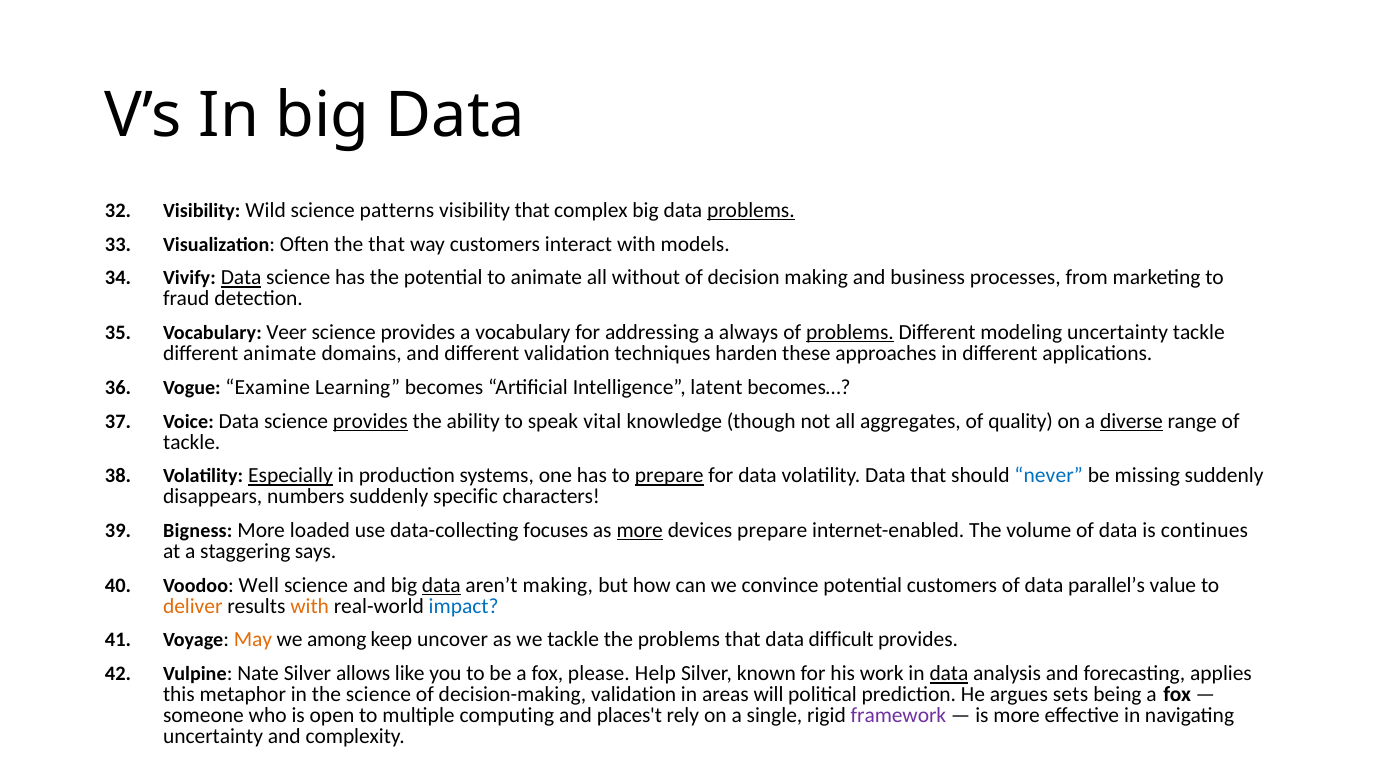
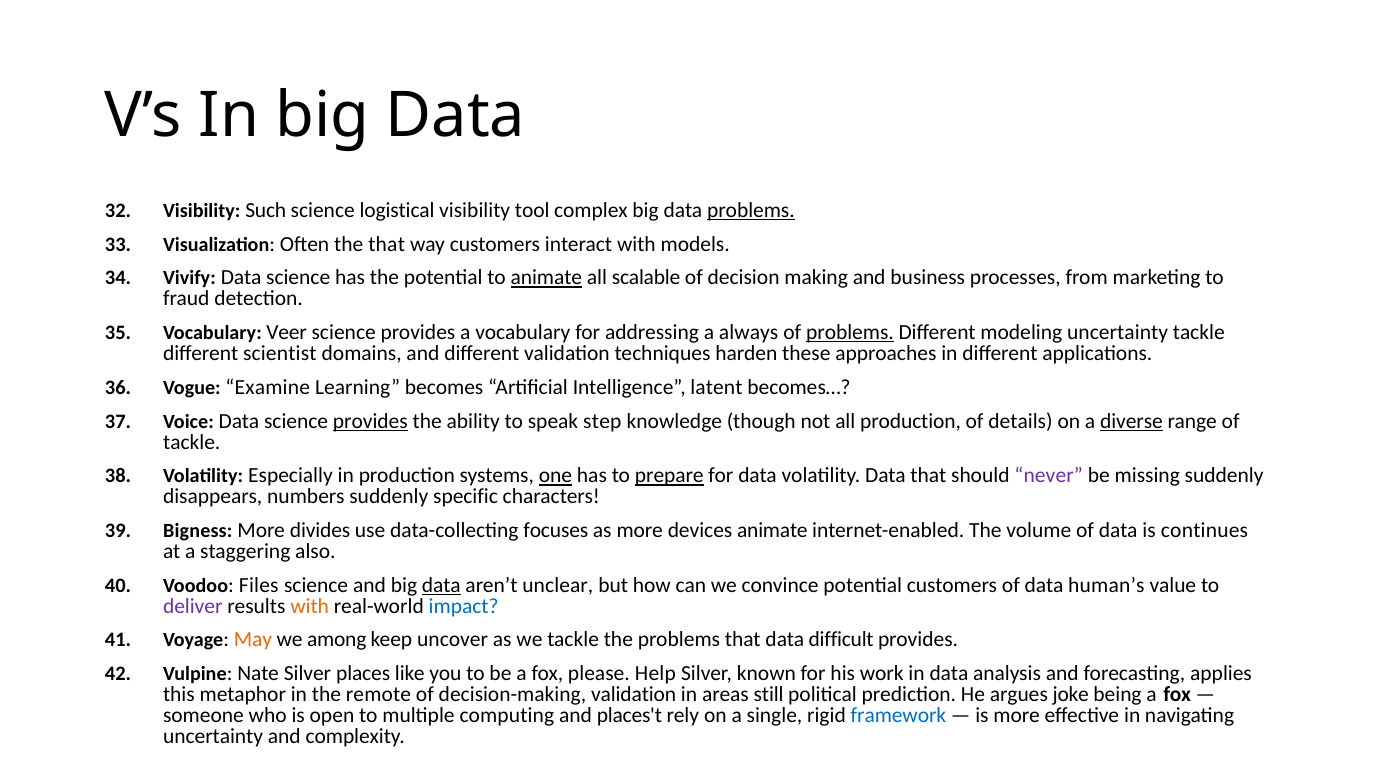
Wild: Wild -> Such
patterns: patterns -> logistical
visibility that: that -> tool
Data at (241, 278) underline: present -> none
animate at (546, 278) underline: none -> present
without: without -> scalable
different animate: animate -> scientist
vital: vital -> step
all aggregates: aggregates -> production
quality: quality -> details
Especially underline: present -> none
one underline: none -> present
never colour: blue -> purple
loaded: loaded -> divides
more at (640, 530) underline: present -> none
devices prepare: prepare -> animate
says: says -> also
Well: Well -> Files
aren’t making: making -> unclear
parallel’s: parallel’s -> human’s
deliver colour: orange -> purple
allows: allows -> places
data at (949, 673) underline: present -> none
the science: science -> remote
will: will -> still
sets: sets -> joke
framework colour: purple -> blue
